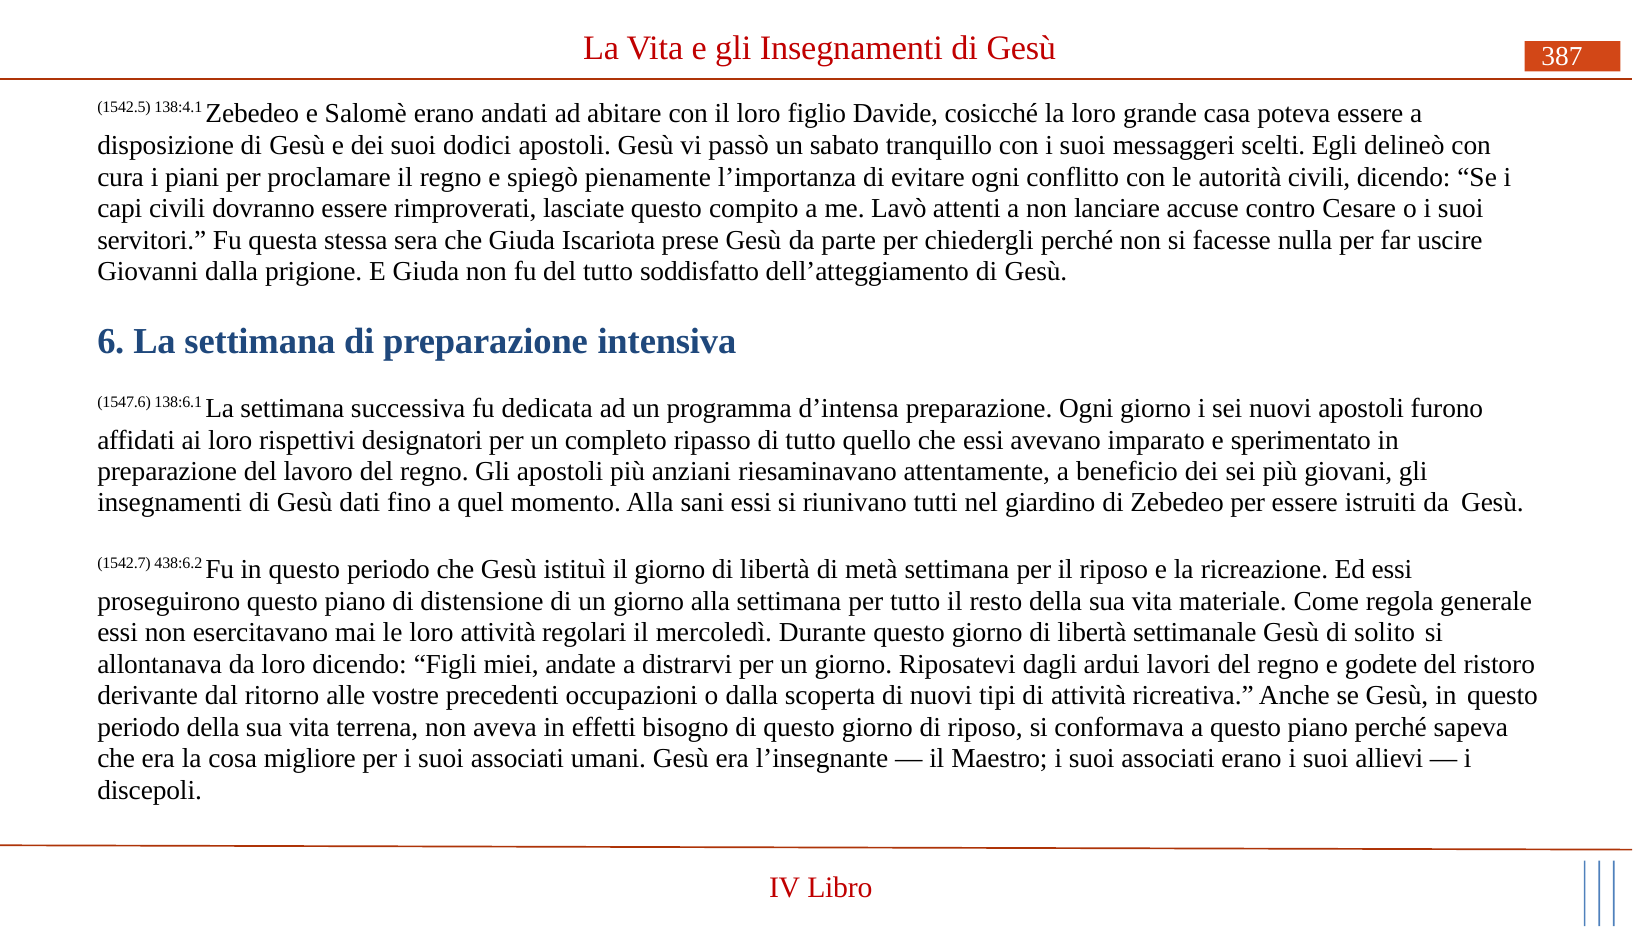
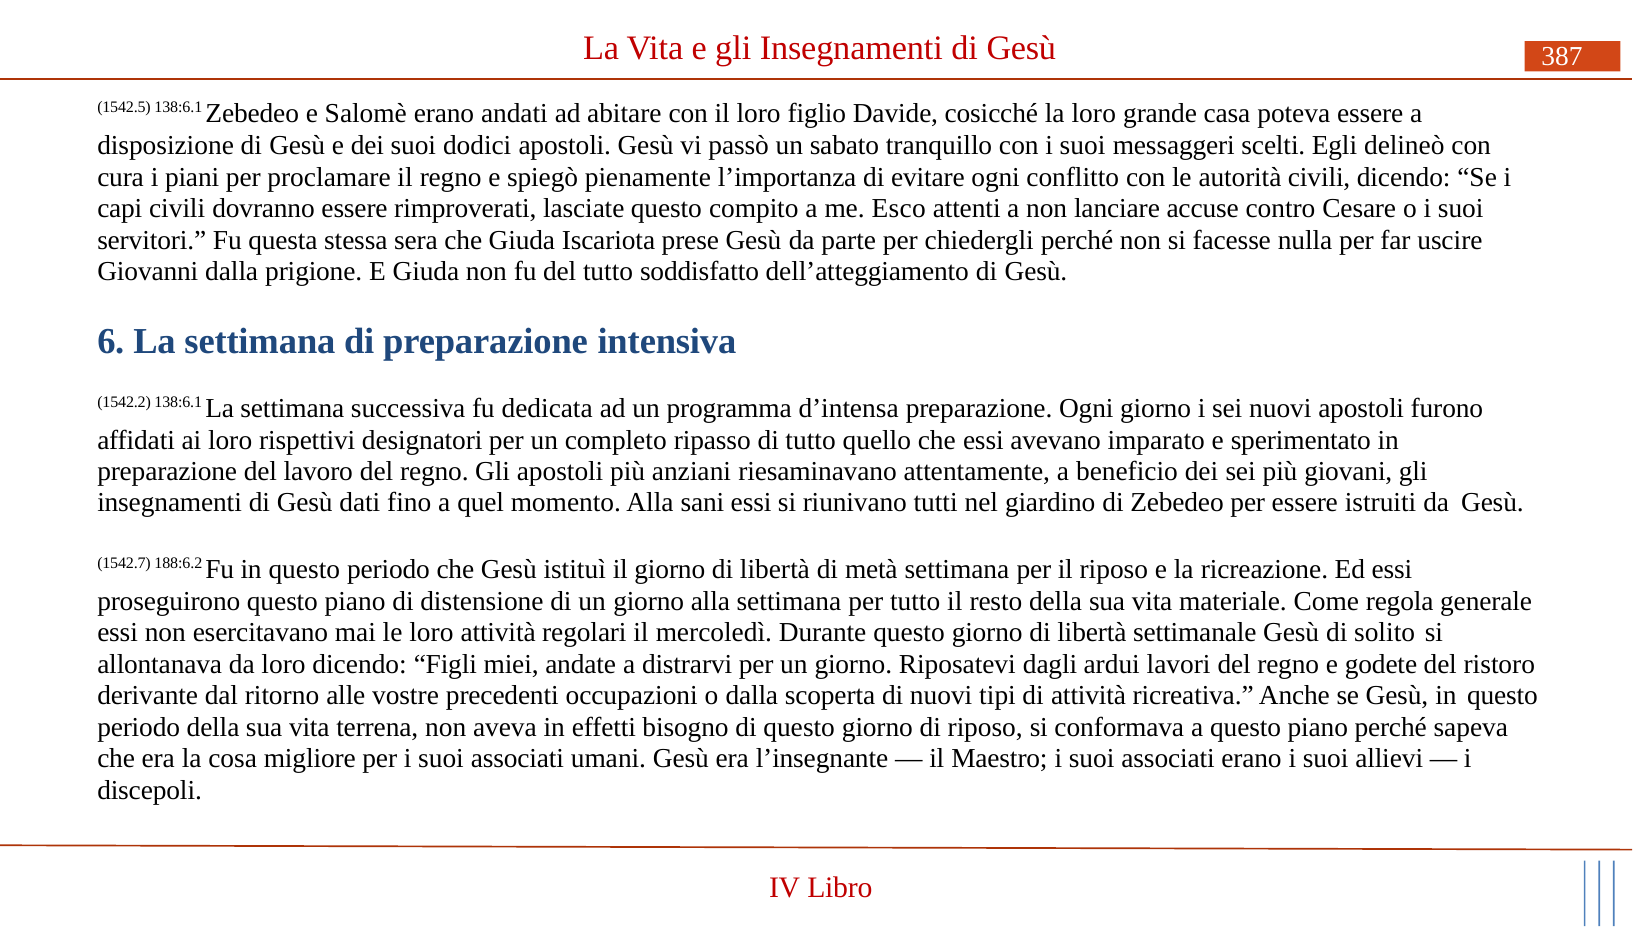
1542.5 138:4.1: 138:4.1 -> 138:6.1
Lavò: Lavò -> Esco
1547.6: 1547.6 -> 1542.2
438:6.2: 438:6.2 -> 188:6.2
